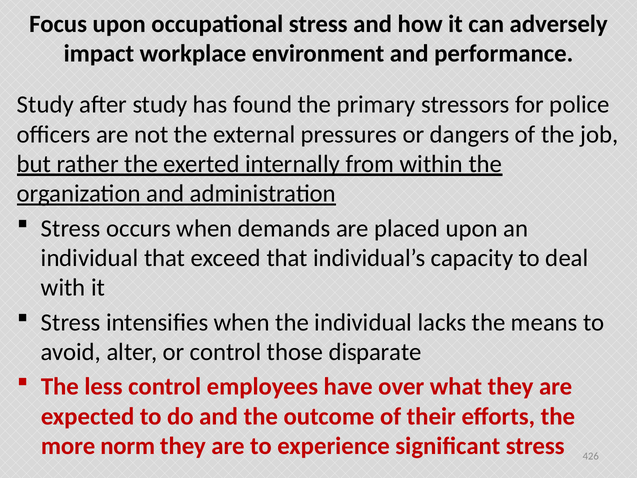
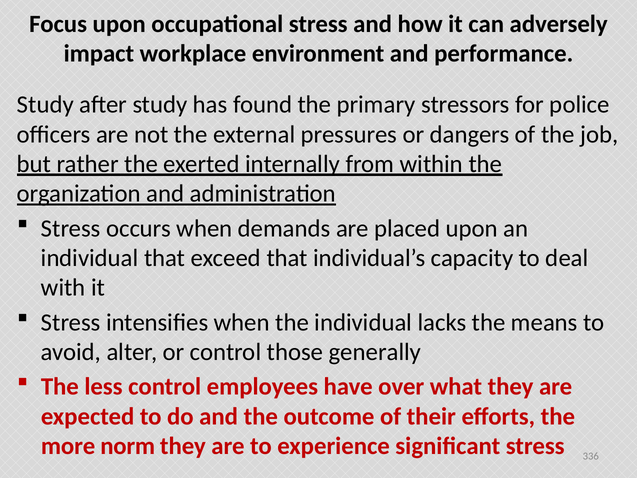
disparate: disparate -> generally
426: 426 -> 336
